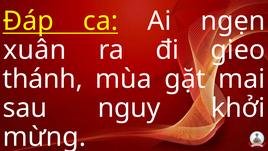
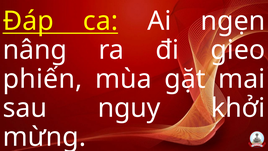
xuân: xuân -> nâng
thánh: thánh -> phiến
